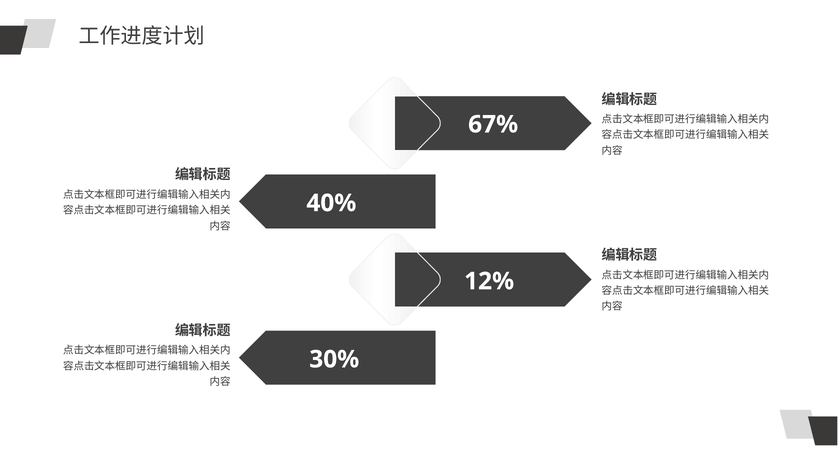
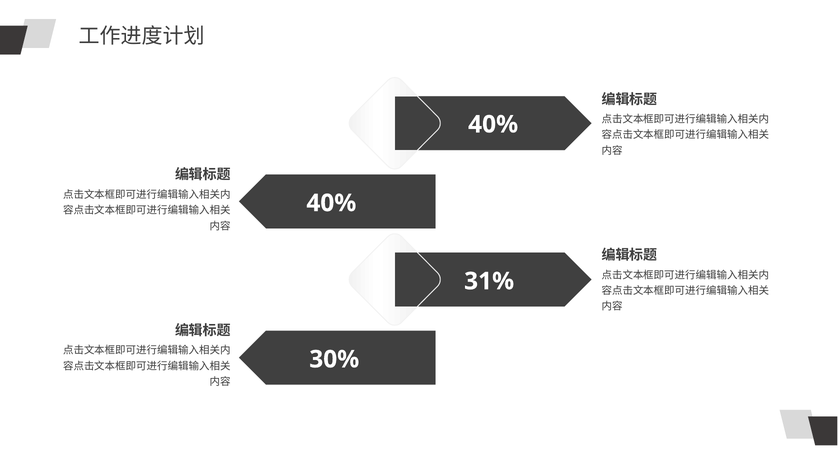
67% at (493, 124): 67% -> 40%
12%: 12% -> 31%
